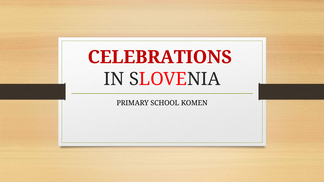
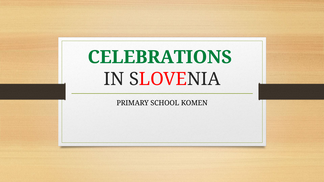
CELEBRATIONS colour: red -> green
